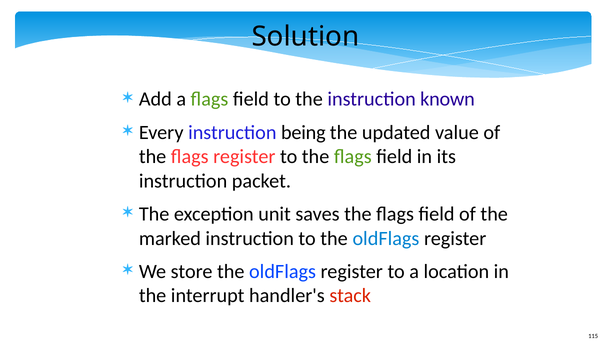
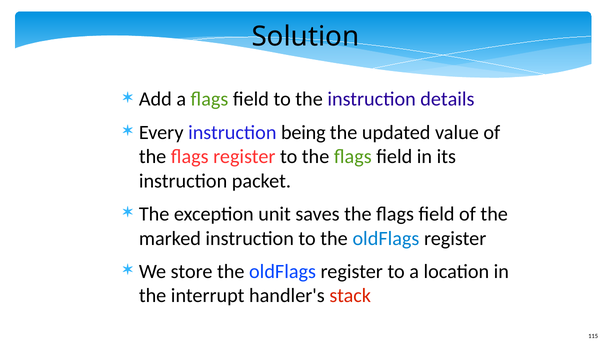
known: known -> details
